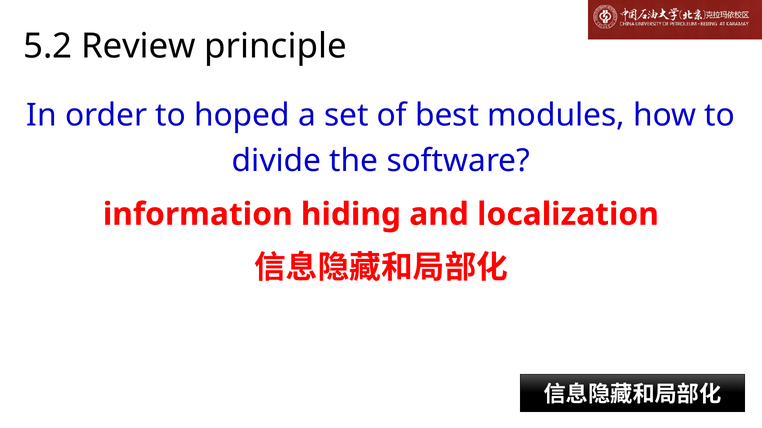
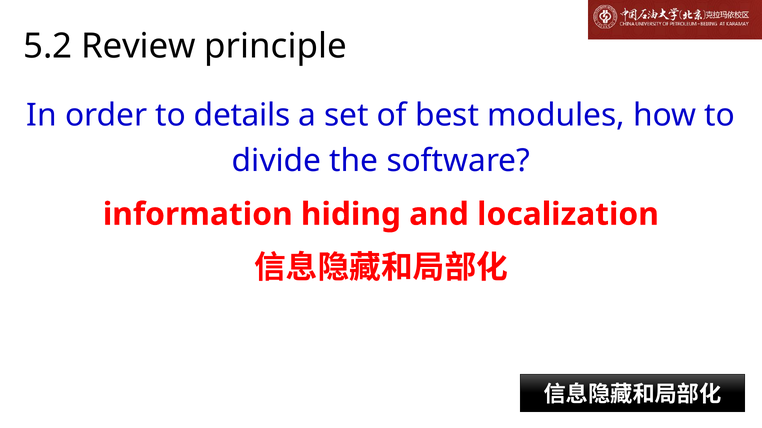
hoped: hoped -> details
